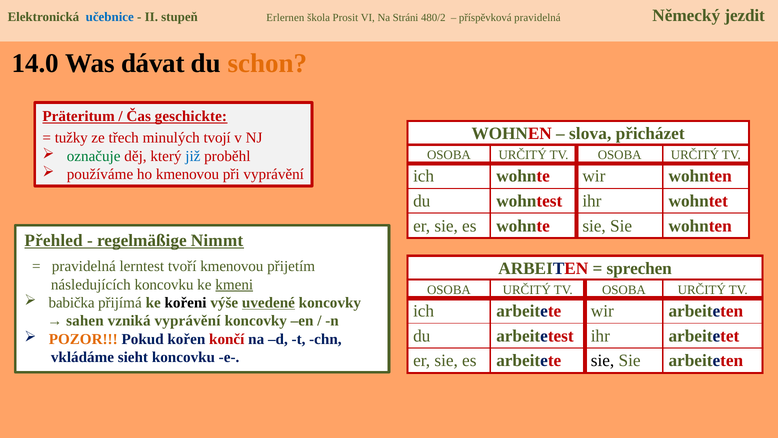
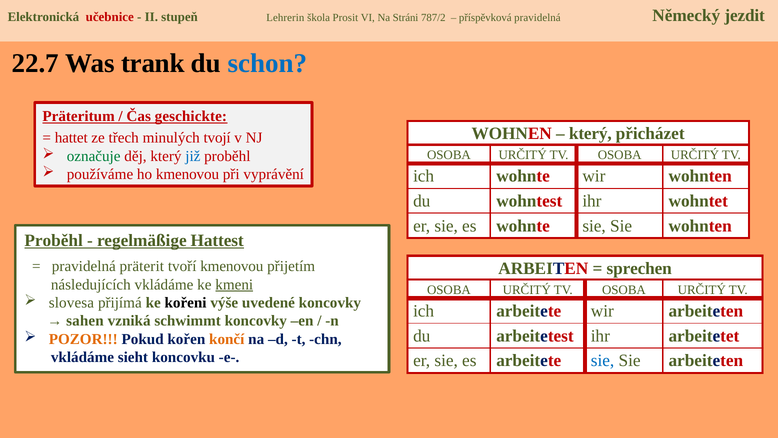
učebnice colour: blue -> red
Erlernen: Erlernen -> Lehrerin
480/2: 480/2 -> 787/2
14.0: 14.0 -> 22.7
dávat: dávat -> trank
schon colour: orange -> blue
slova at (590, 133): slova -> který
tužky: tužky -> hattet
Přehled at (54, 240): Přehled -> Proběhl
Nimmt: Nimmt -> Hattest
lerntest: lerntest -> präterit
následujících koncovku: koncovku -> vkládáme
babička: babička -> slovesa
uvedené underline: present -> none
vzniká vyprávění: vyprávění -> schwimmt
končí colour: red -> orange
sie at (603, 360) colour: black -> blue
